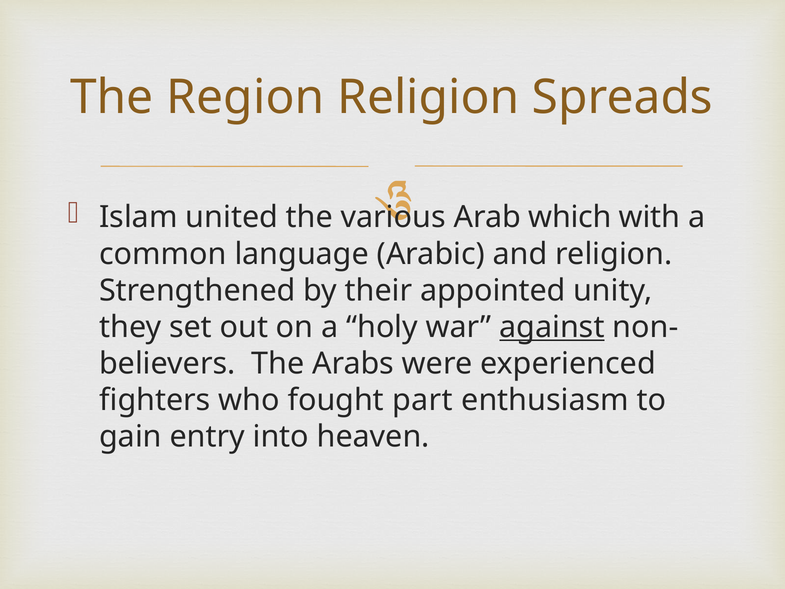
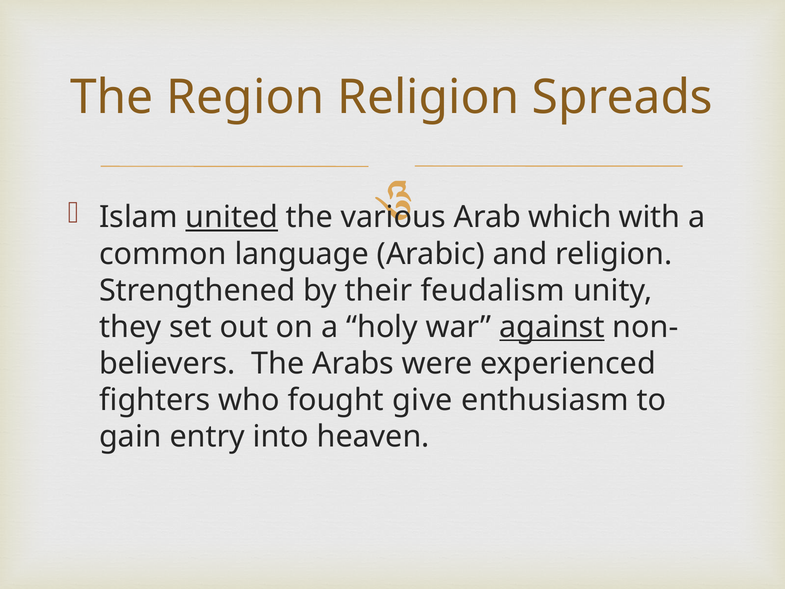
united underline: none -> present
appointed: appointed -> feudalism
part: part -> give
